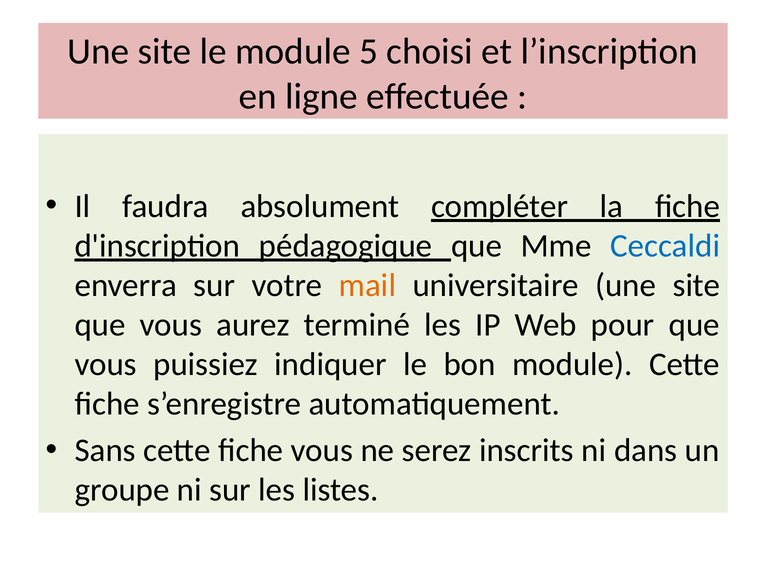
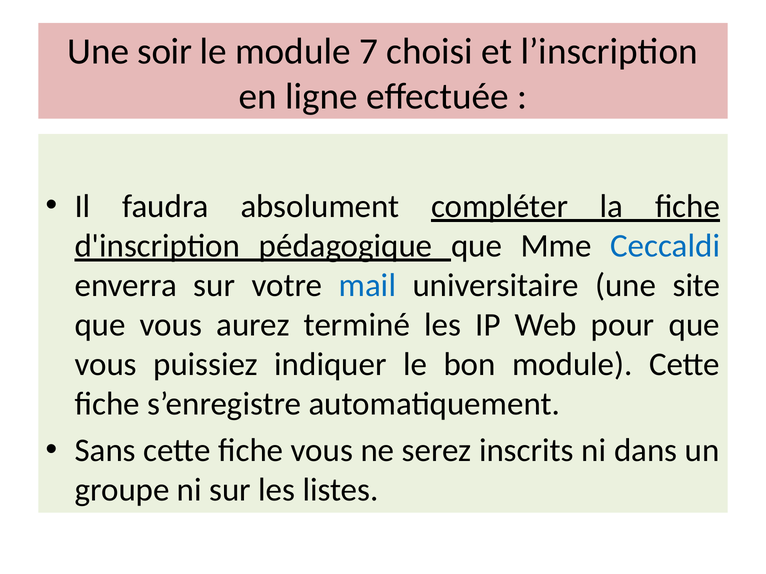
site at (165, 52): site -> soir
5: 5 -> 7
mail colour: orange -> blue
